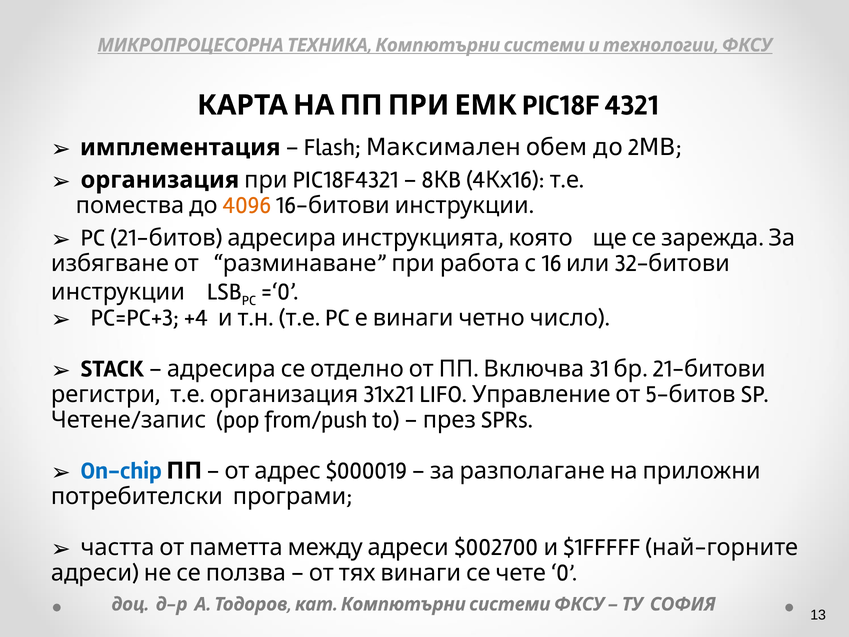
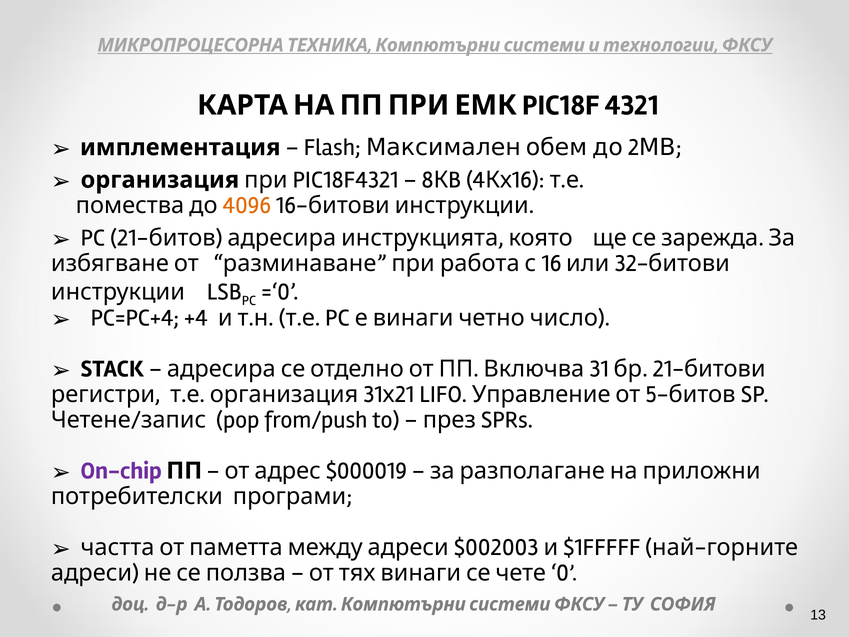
PC=PC+3: PC=PC+3 -> PC=PC+4
On-chip colour: blue -> purple
$002700: $002700 -> $002003
